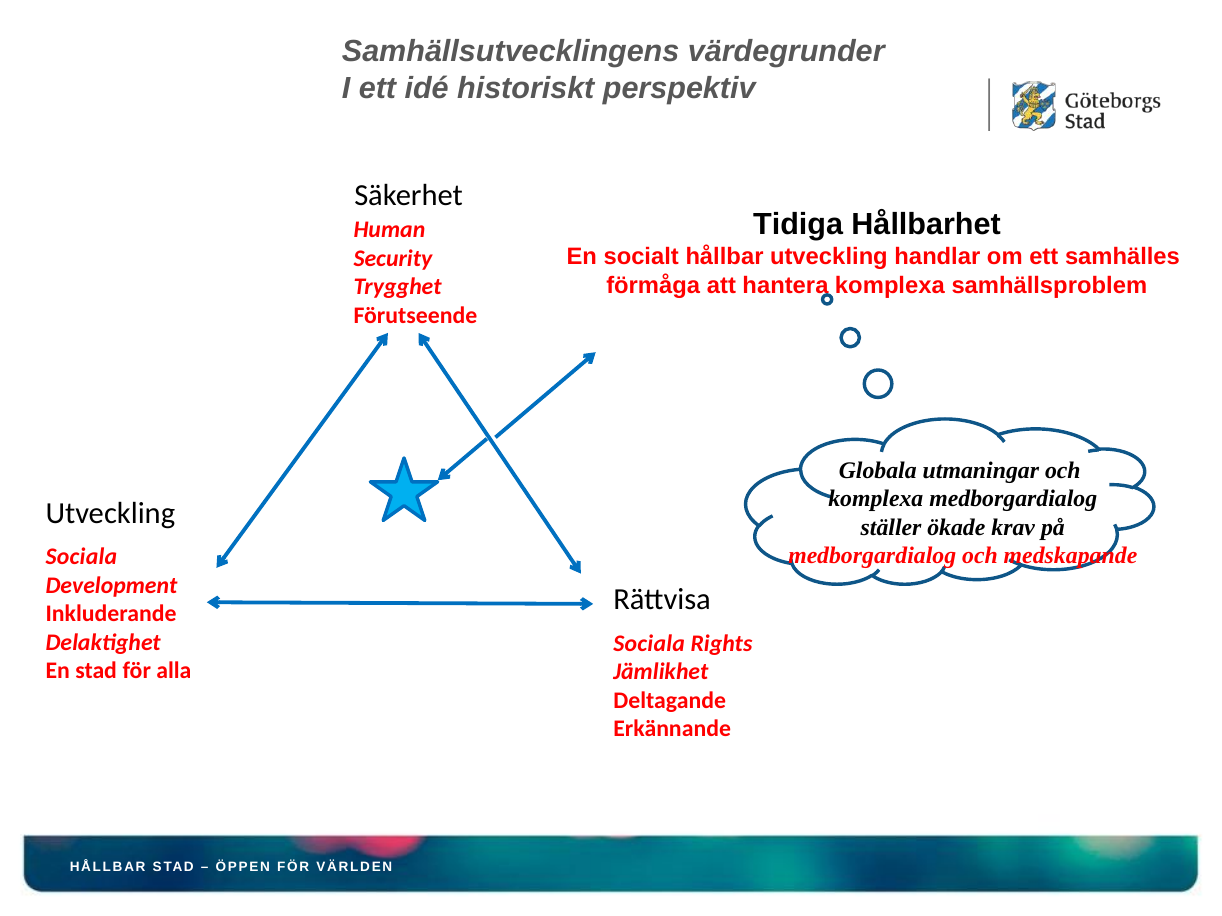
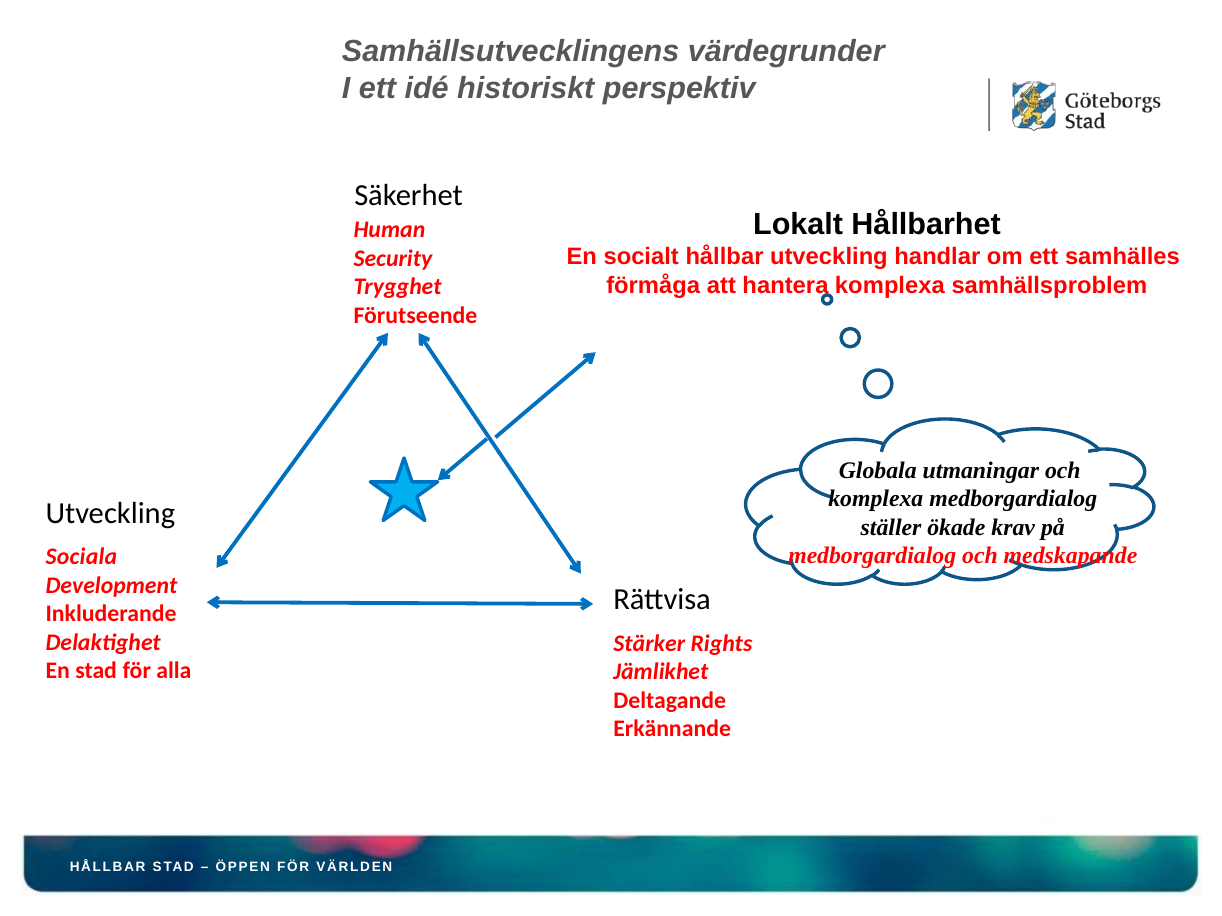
Tidiga: Tidiga -> Lokalt
Sociala at (649, 644): Sociala -> Stärker
